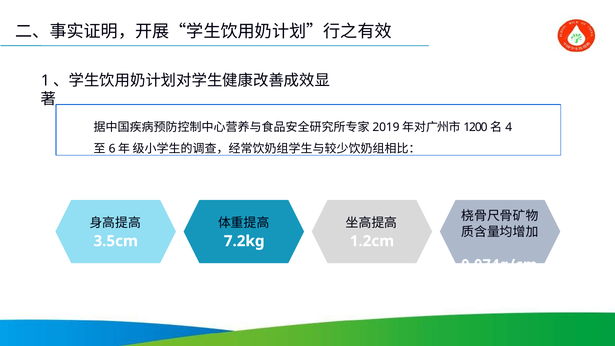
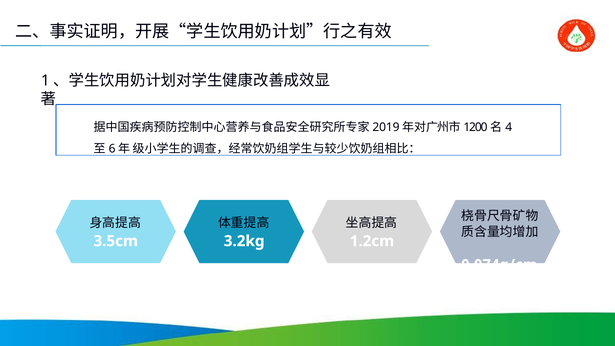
7.2kg: 7.2kg -> 3.2kg
